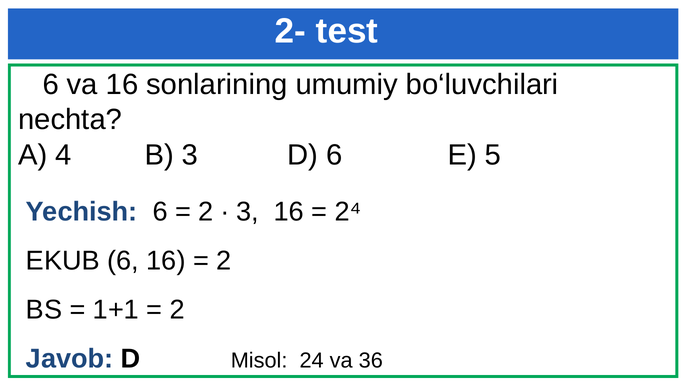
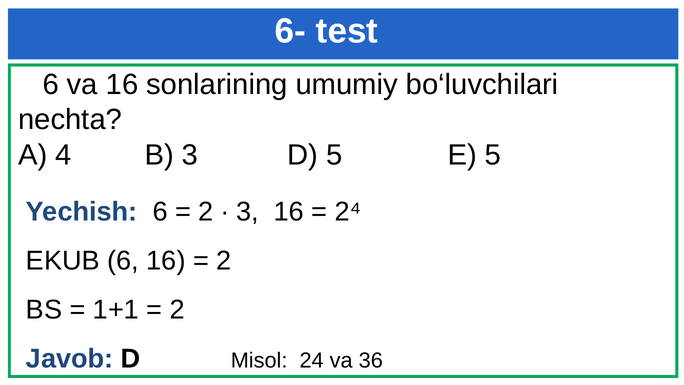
2-: 2- -> 6-
D 6: 6 -> 5
